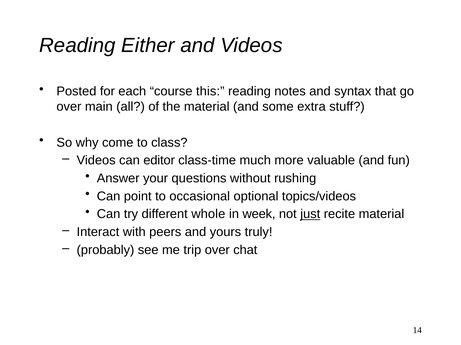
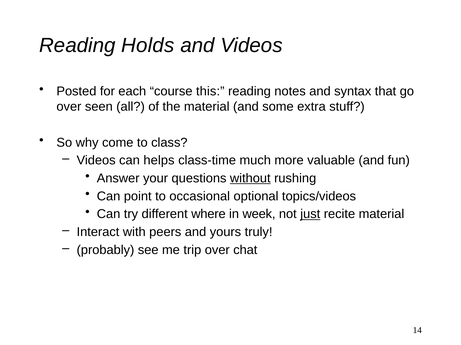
Either: Either -> Holds
main: main -> seen
editor: editor -> helps
without underline: none -> present
whole: whole -> where
